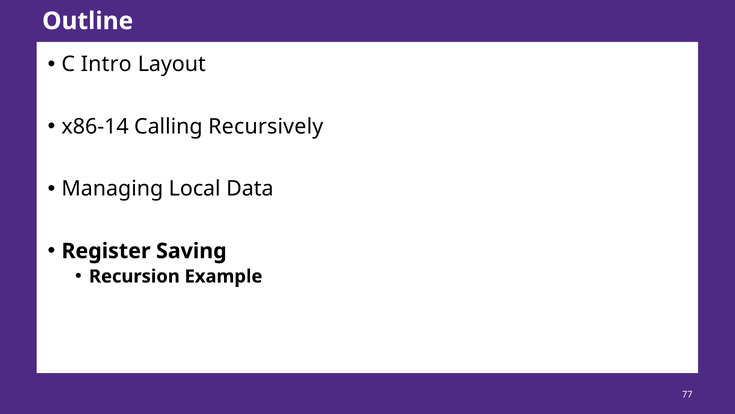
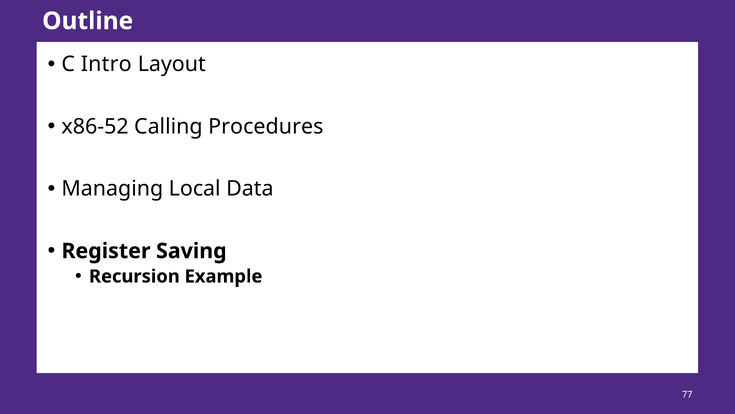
x86-14: x86-14 -> x86-52
Recursively: Recursively -> Procedures
